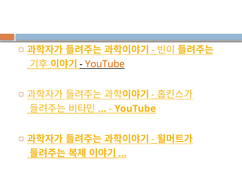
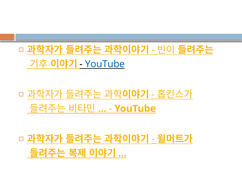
YouTube at (105, 64) colour: orange -> blue
